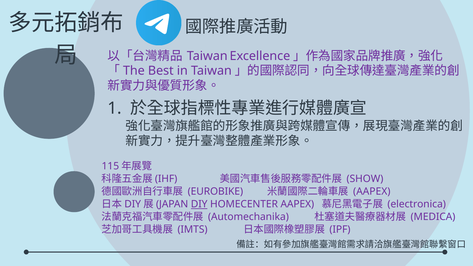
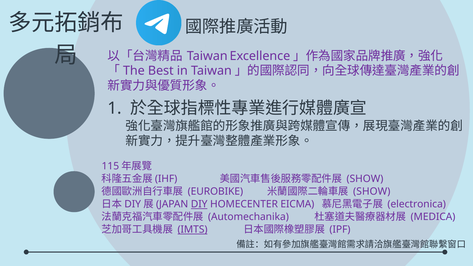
AAPEX at (372, 192): AAPEX -> SHOW
HOMECENTER AAPEX: AAPEX -> EICMA
IMTS underline: none -> present
